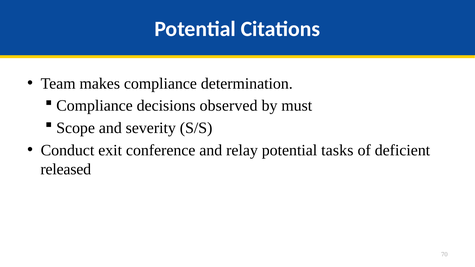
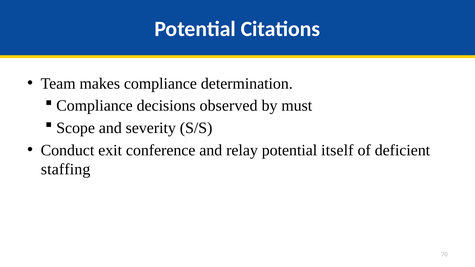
tasks: tasks -> itself
released: released -> staffing
